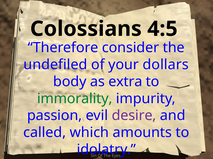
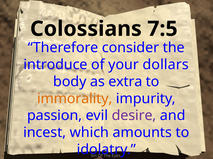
4:5: 4:5 -> 7:5
undefiled: undefiled -> introduce
immorality colour: green -> orange
called: called -> incest
